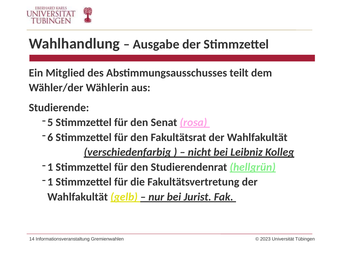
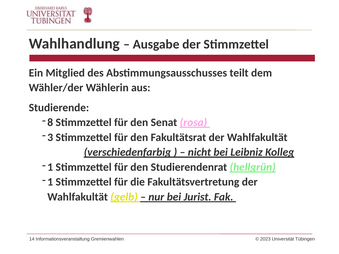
5: 5 -> 8
6: 6 -> 3
